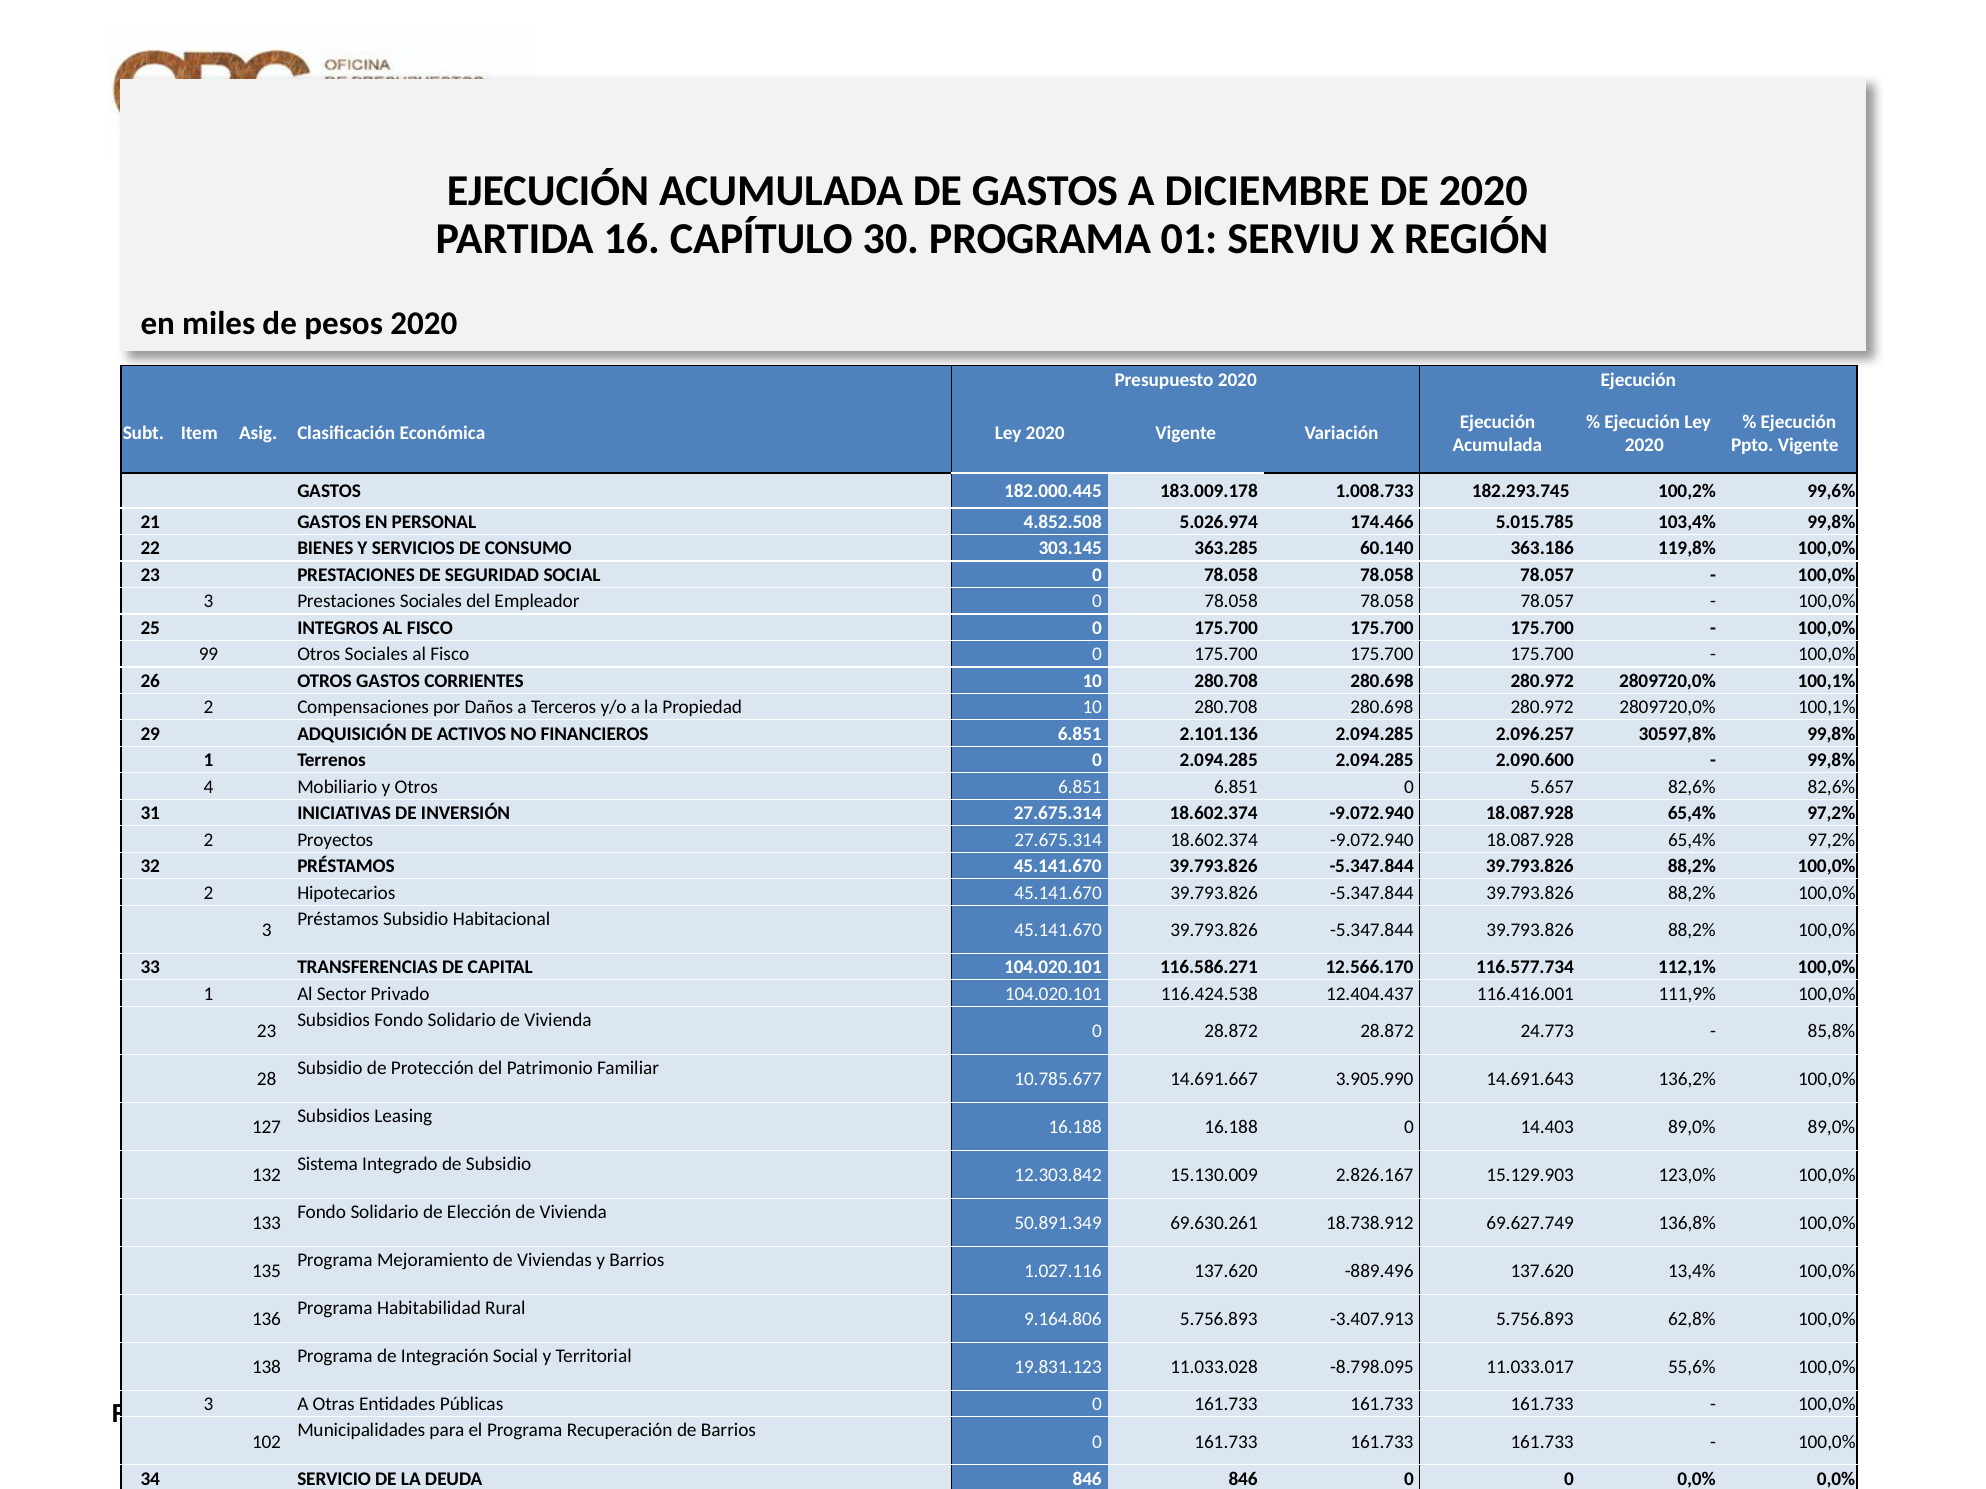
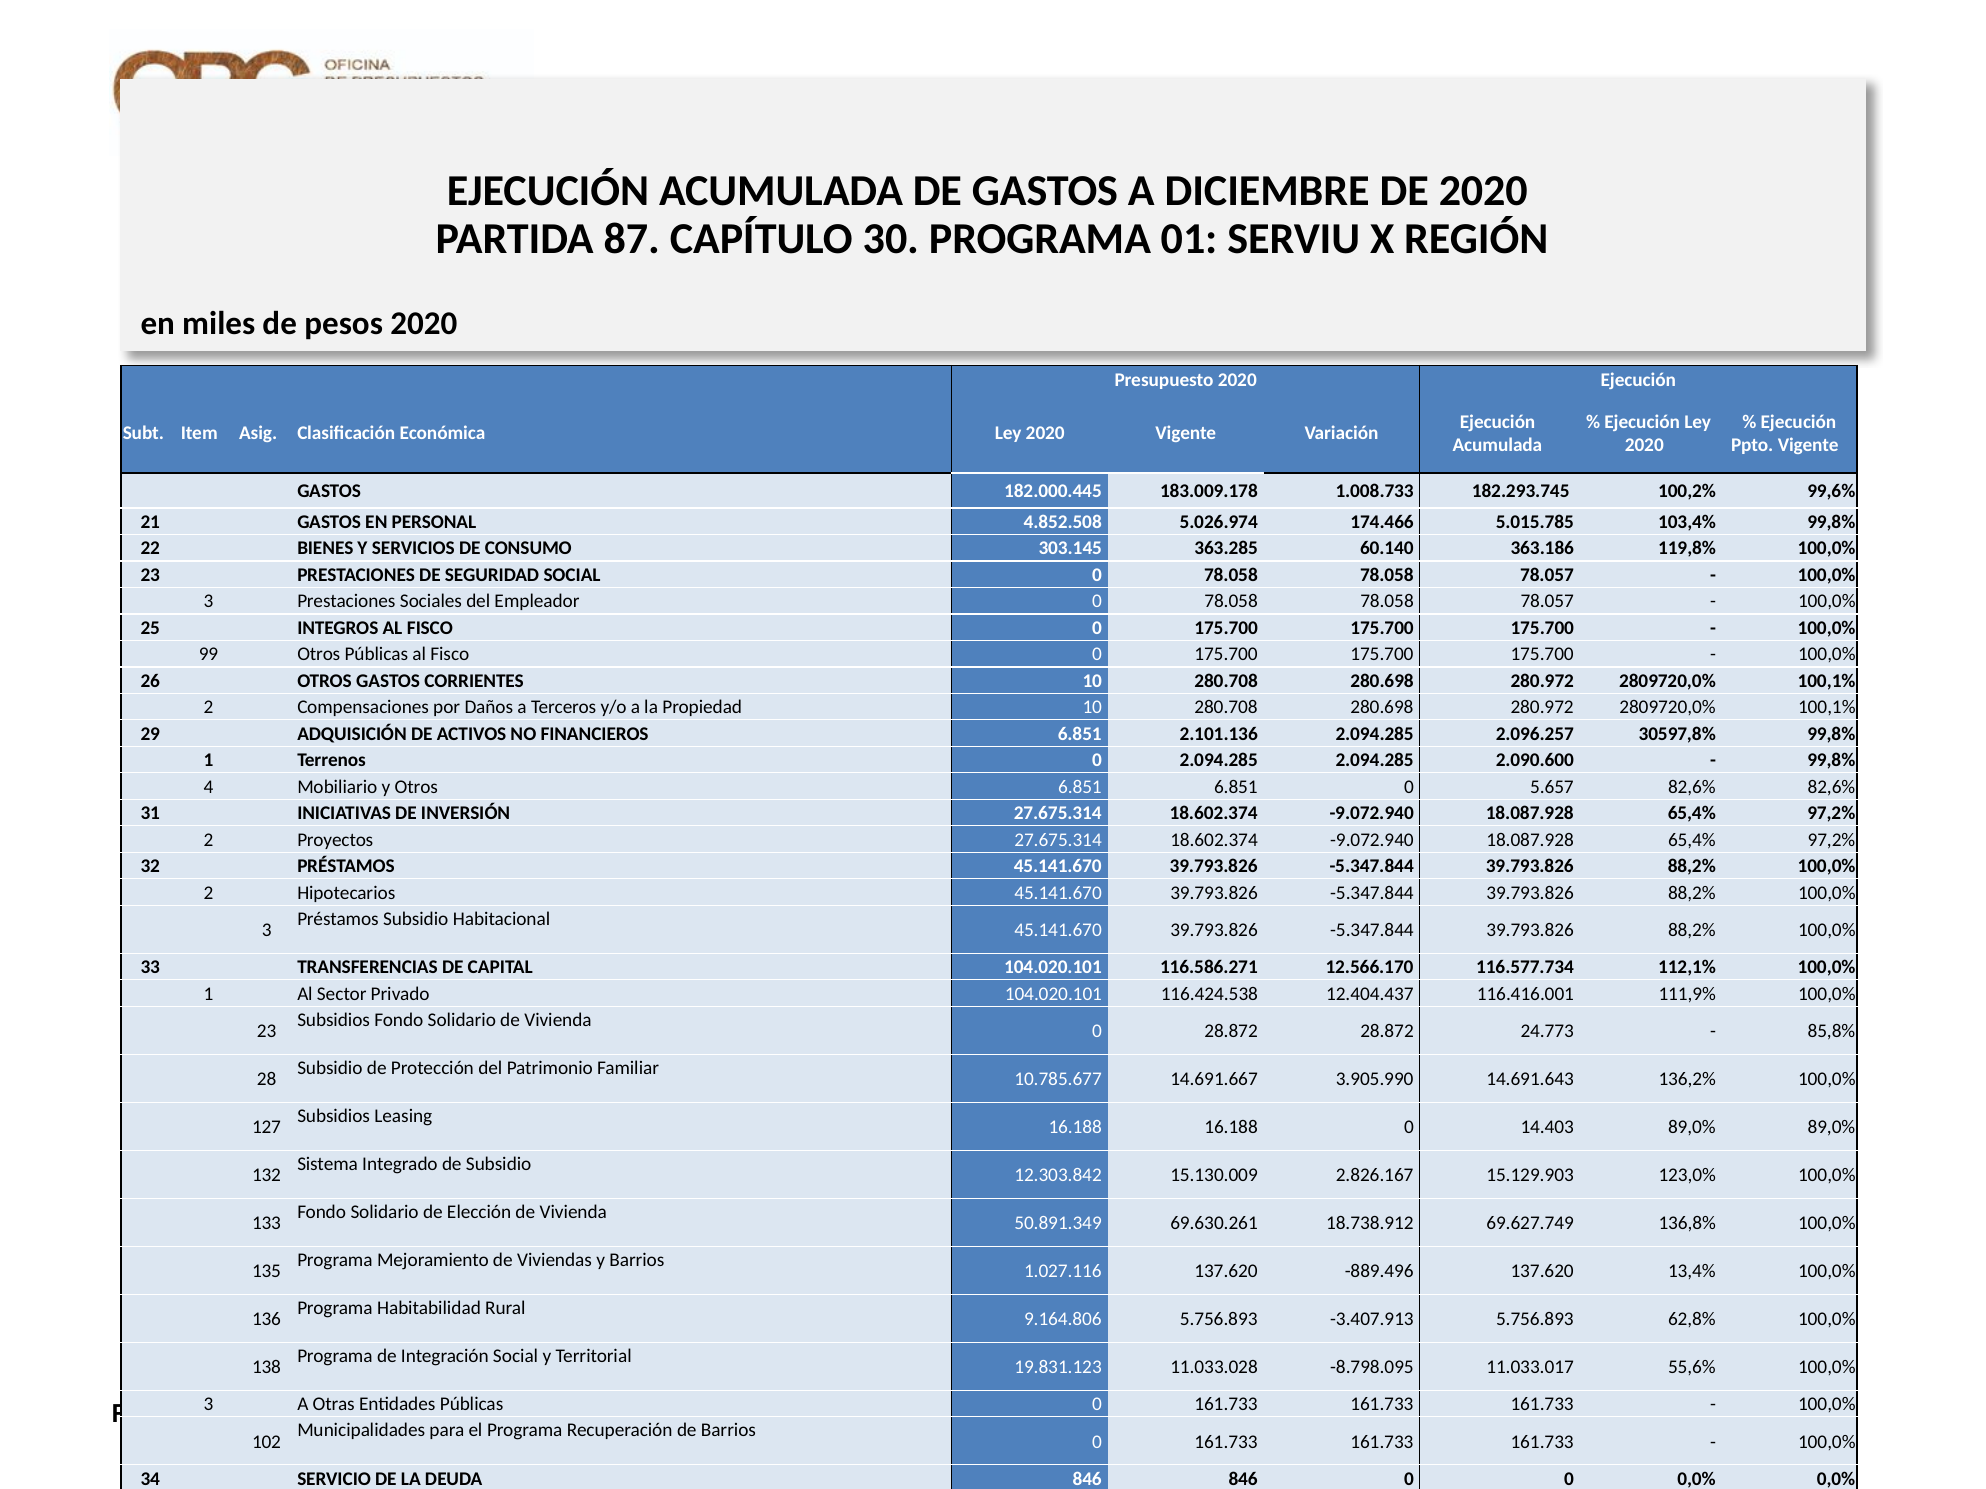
16: 16 -> 87
Otros Sociales: Sociales -> Públicas
